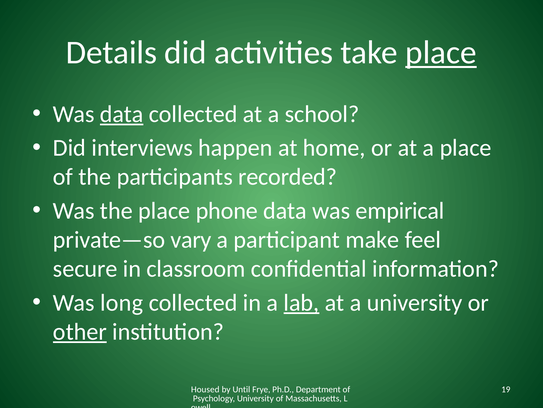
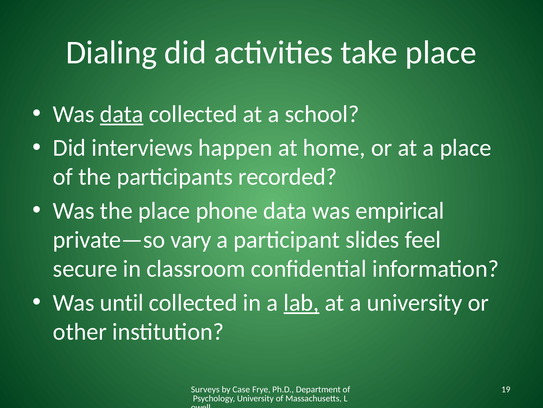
Details: Details -> Dialing
place at (441, 53) underline: present -> none
make: make -> slides
long: long -> until
other underline: present -> none
Housed: Housed -> Surveys
Until: Until -> Case
